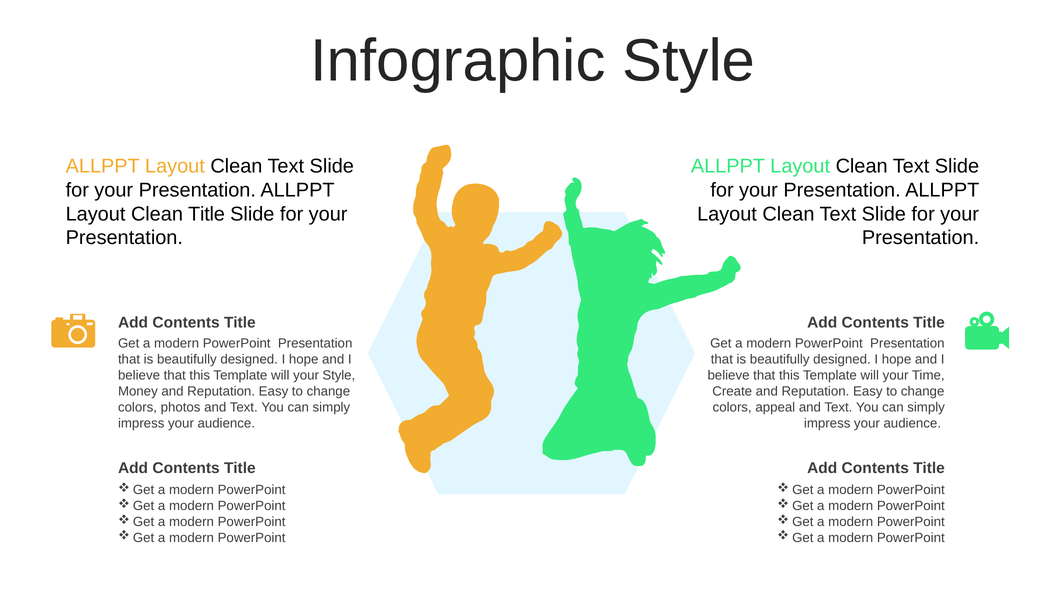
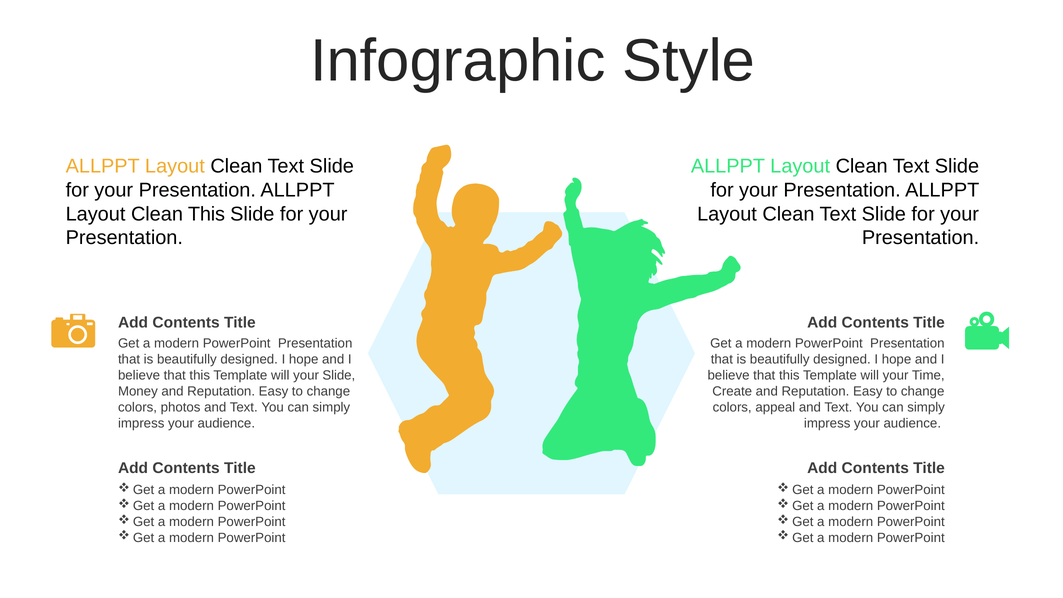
Clean Title: Title -> This
your Style: Style -> Slide
